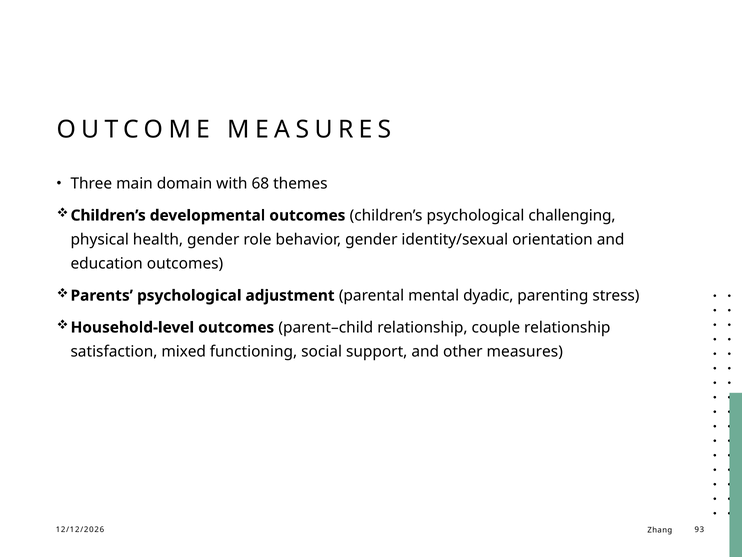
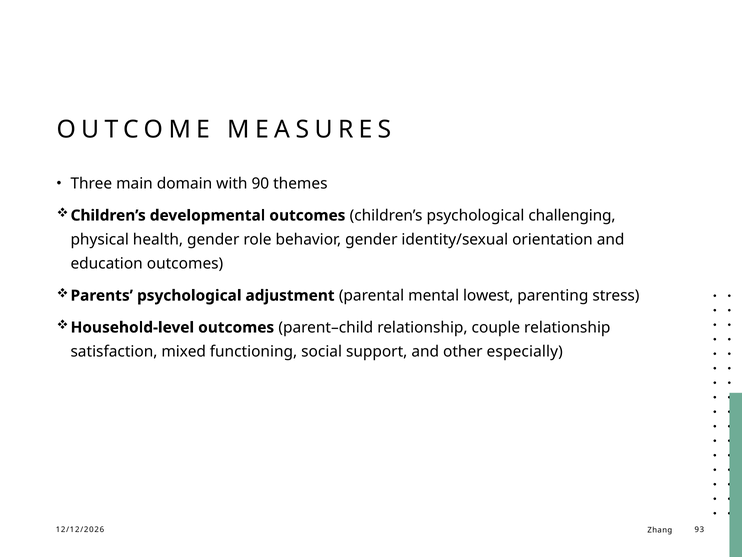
68: 68 -> 90
dyadic: dyadic -> lowest
other measures: measures -> especially
